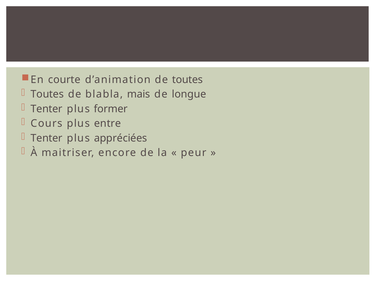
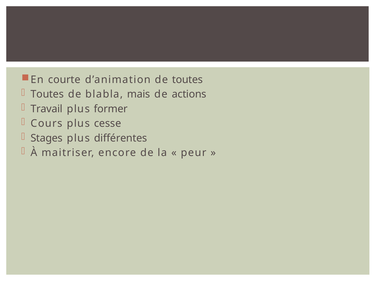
longue: longue -> actions
Tenter at (47, 109): Tenter -> Travail
entre: entre -> cesse
Tenter at (47, 138): Tenter -> Stages
appréciées: appréciées -> différentes
